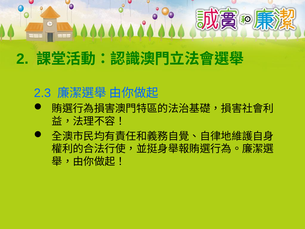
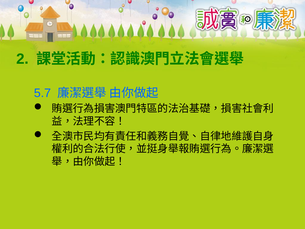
2.3: 2.3 -> 5.7
